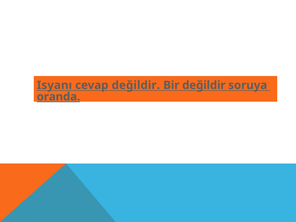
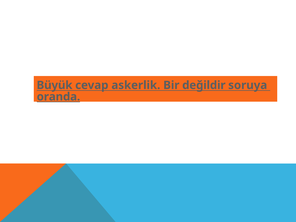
Isyanı: Isyanı -> Büyük
cevap değildir: değildir -> askerlik
